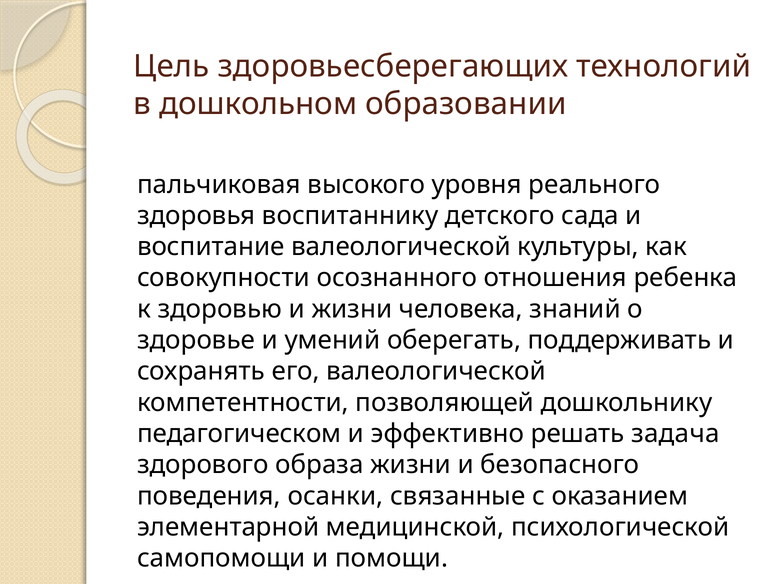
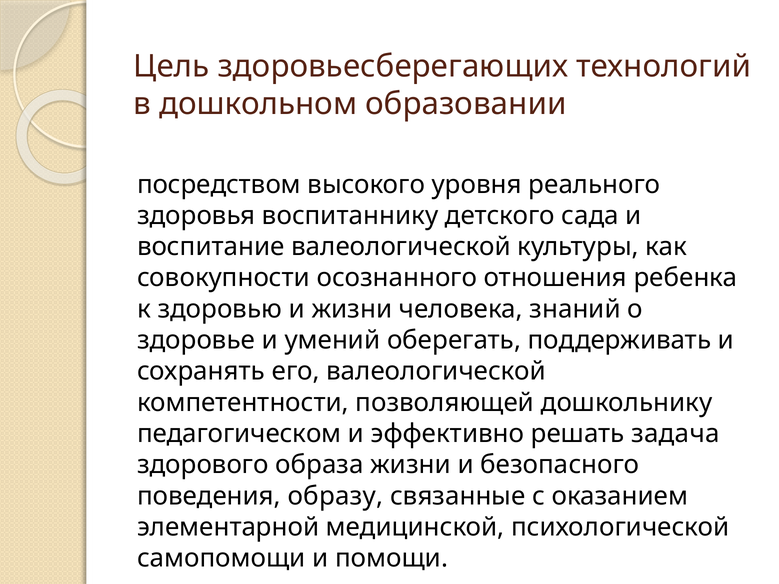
пальчиковая: пальчиковая -> посредством
осанки: осанки -> образу
